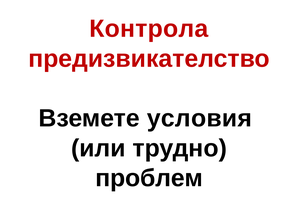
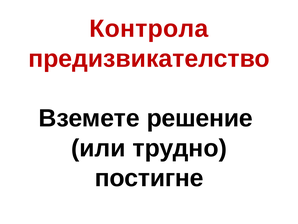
условия: условия -> решение
проблем: проблем -> постигне
